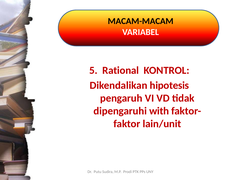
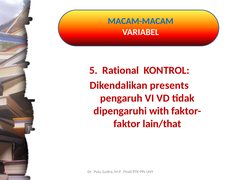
MACAM-MACAM colour: black -> blue
hipotesis: hipotesis -> presents
lain/unit: lain/unit -> lain/that
